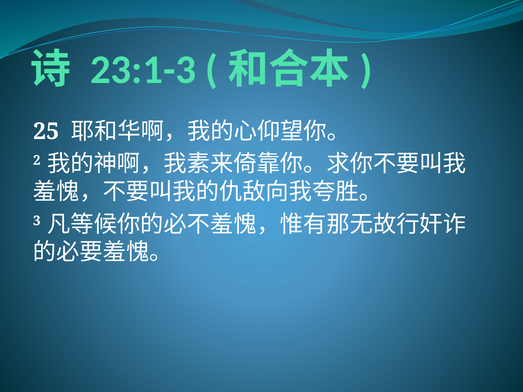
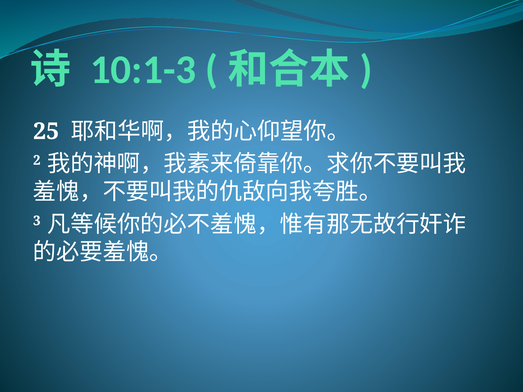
23:1-3: 23:1-3 -> 10:1-3
